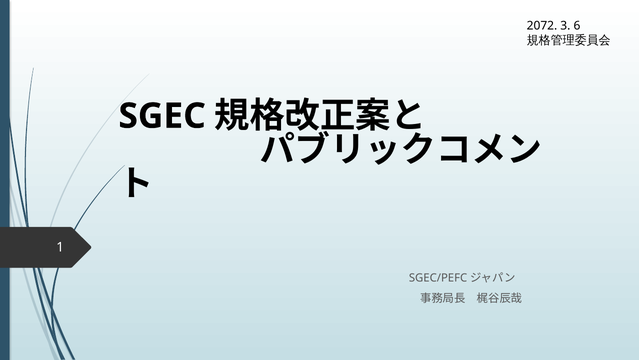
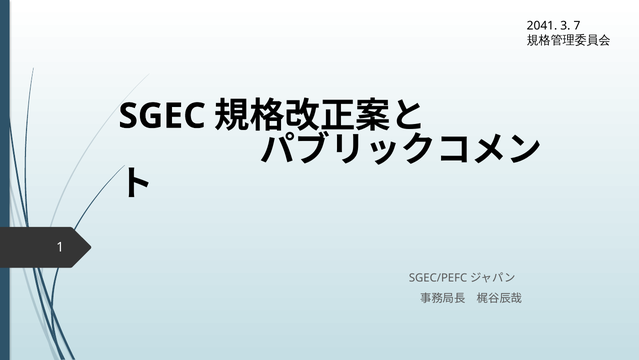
2072: 2072 -> 2041
6: 6 -> 7
